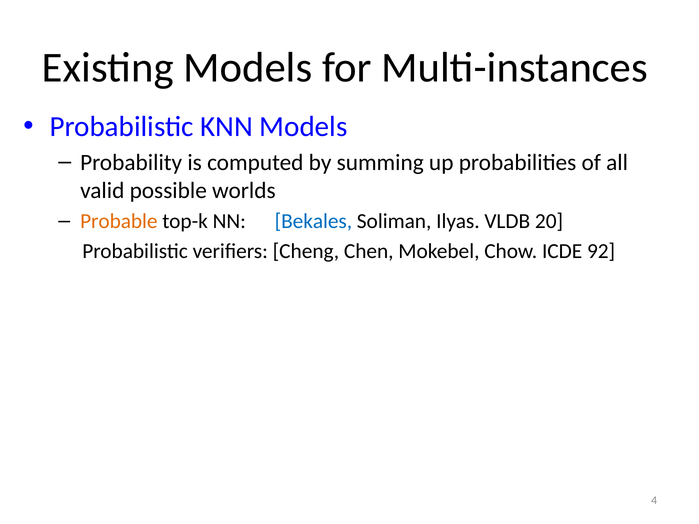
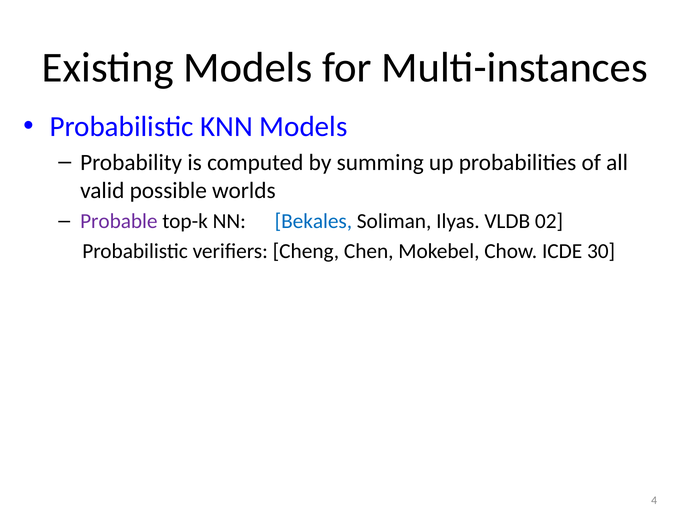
Probable colour: orange -> purple
20: 20 -> 02
92: 92 -> 30
